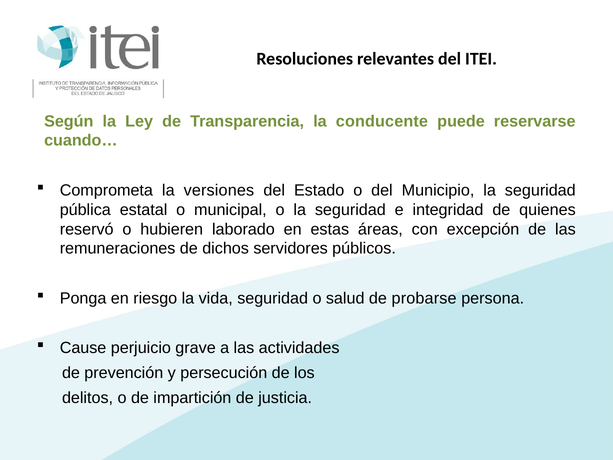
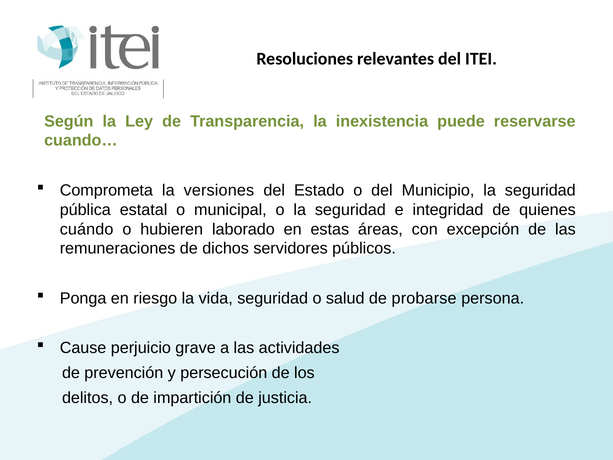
conducente: conducente -> inexistencia
reservó: reservó -> cuándo
